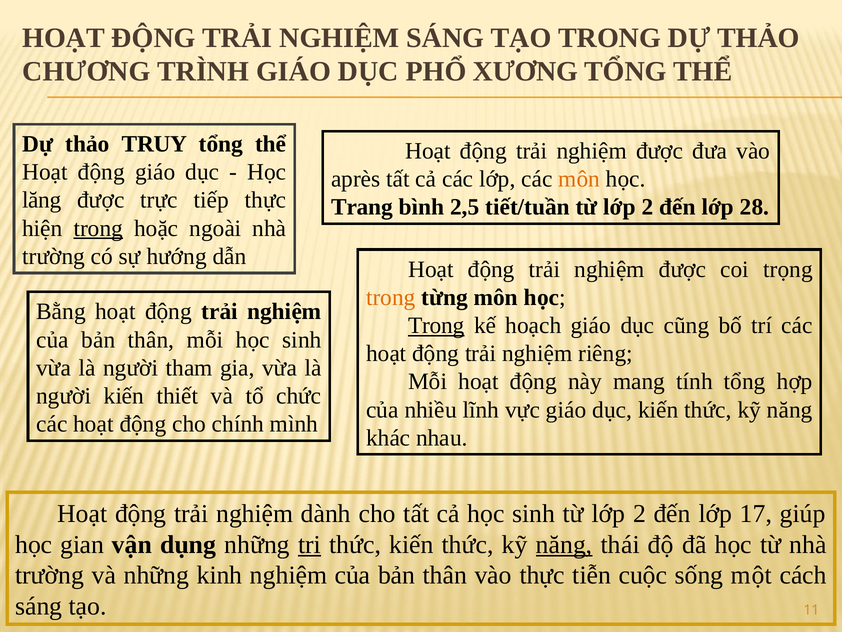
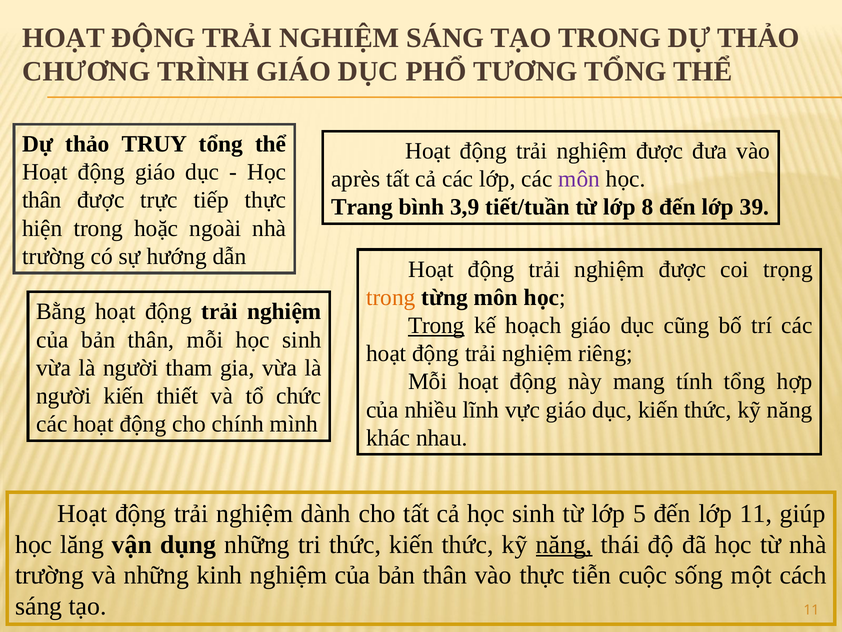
XƯƠNG: XƯƠNG -> TƯƠNG
môn at (579, 179) colour: orange -> purple
lăng at (42, 200): lăng -> thân
2,5: 2,5 -> 3,9
tiết/tuần từ lớp 2: 2 -> 8
28: 28 -> 39
trong at (98, 228) underline: present -> none
sinh từ lớp 2: 2 -> 5
lớp 17: 17 -> 11
gian: gian -> lăng
tri underline: present -> none
